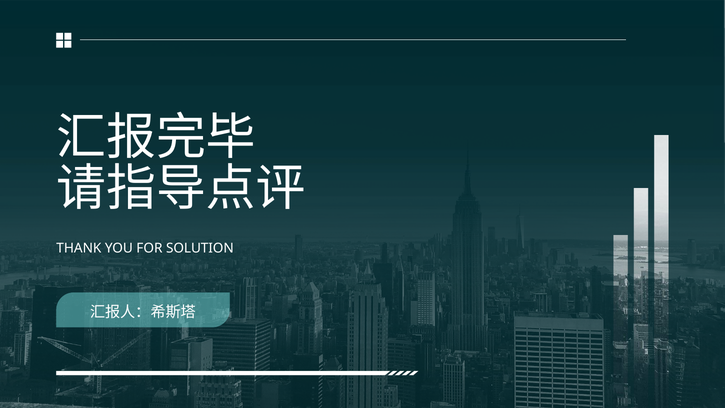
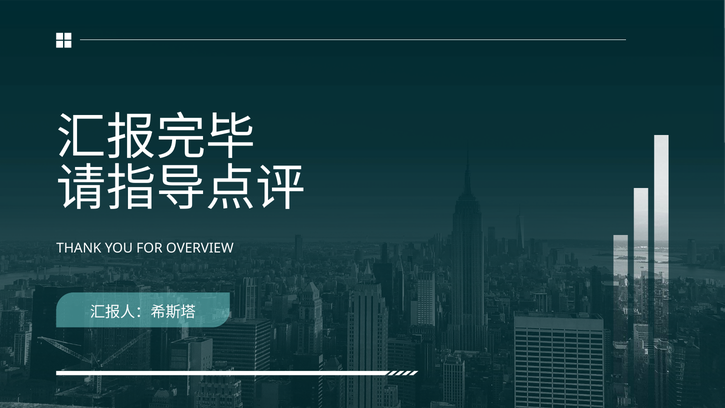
SOLUTION: SOLUTION -> OVERVIEW
